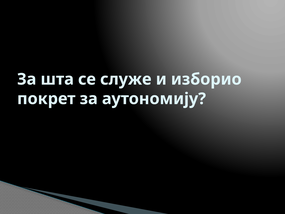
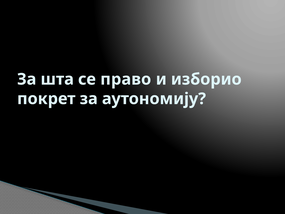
служе: служе -> право
